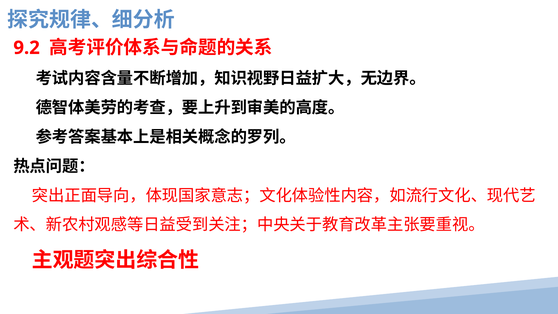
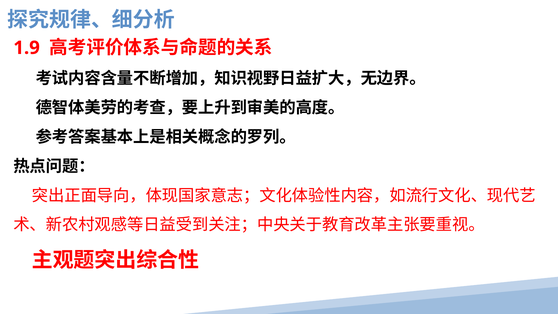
9.2: 9.2 -> 1.9
